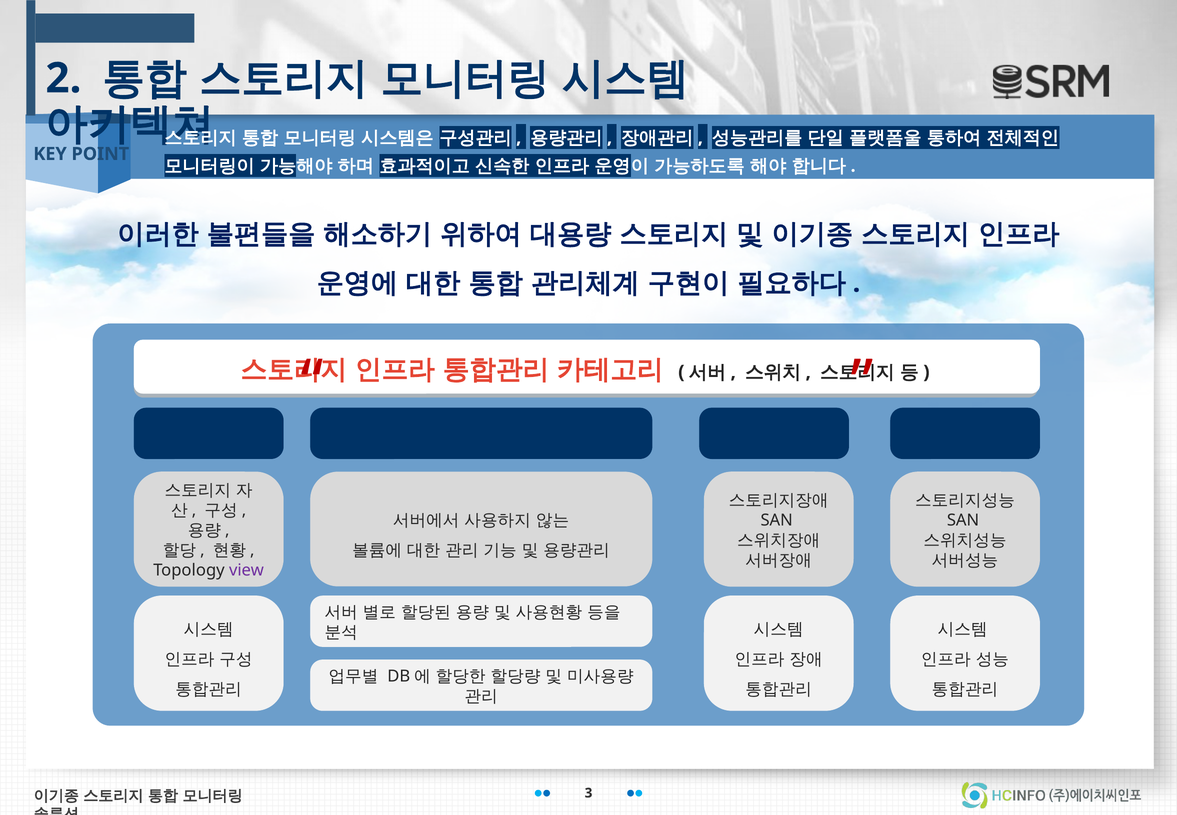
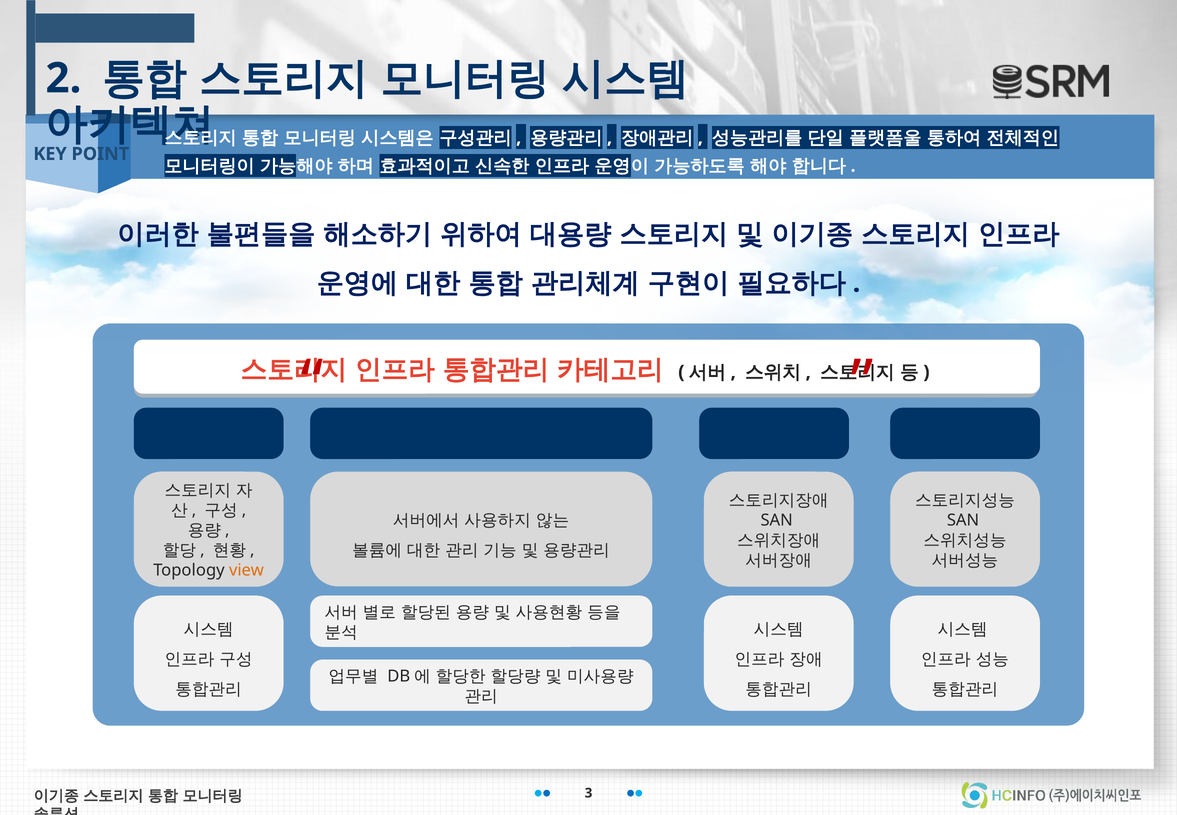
view colour: purple -> orange
